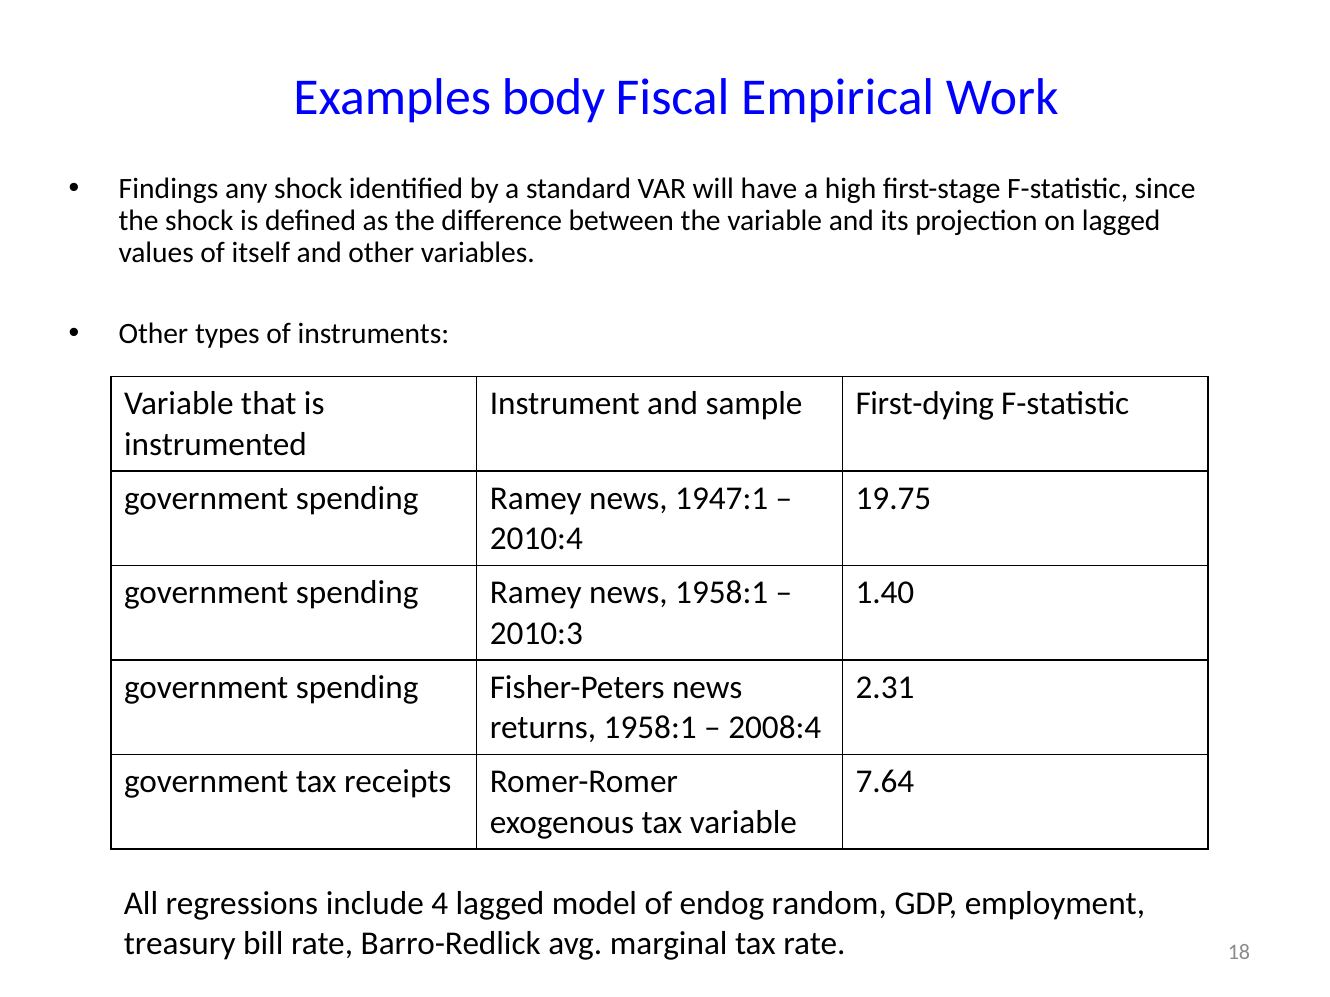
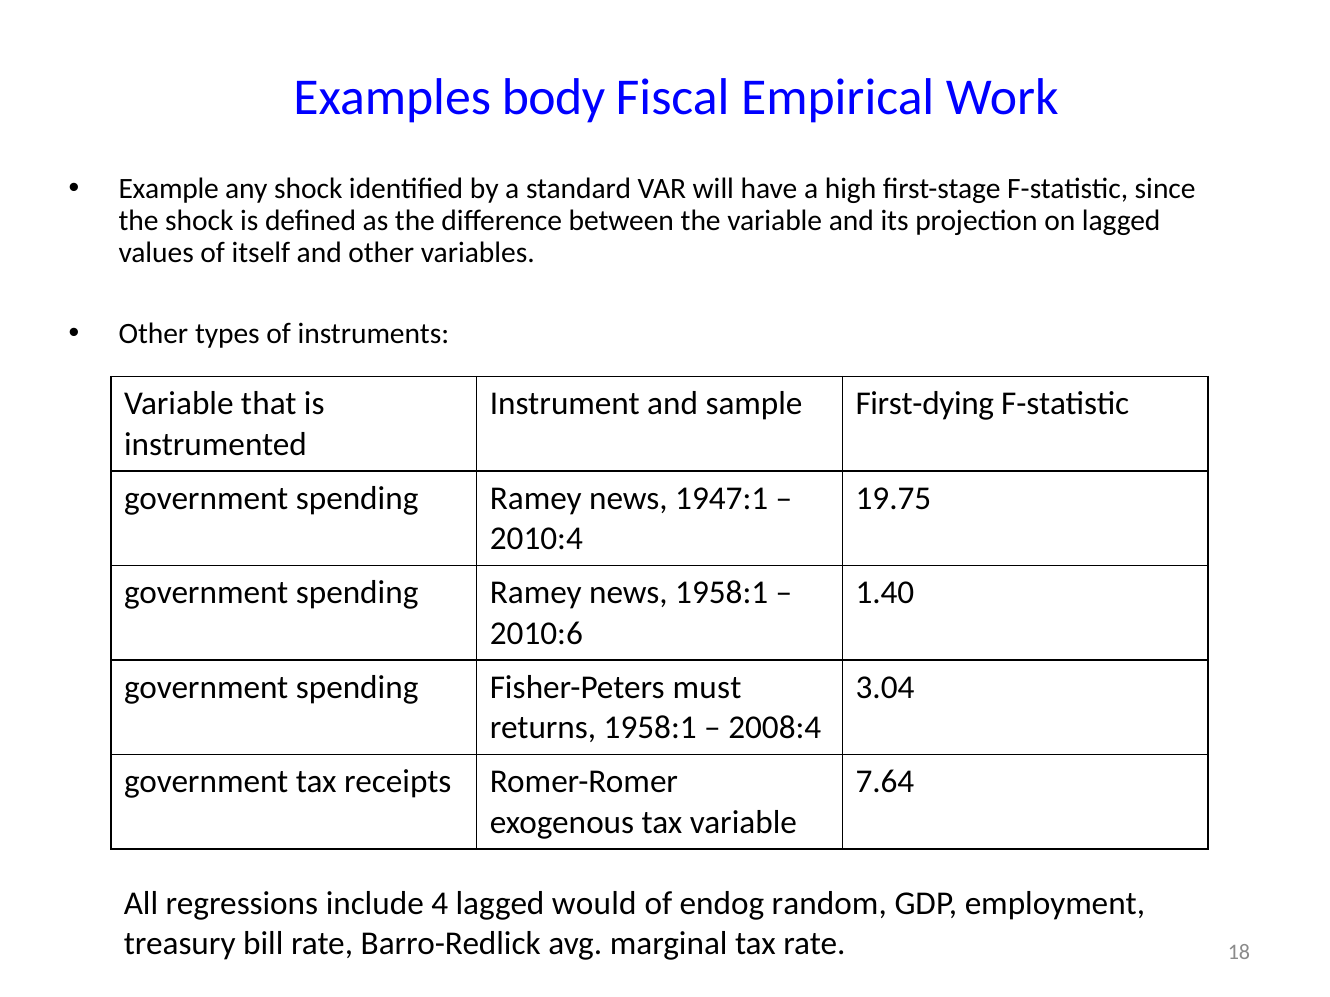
Findings: Findings -> Example
2010:3: 2010:3 -> 2010:6
Fisher-Peters news: news -> must
2.31: 2.31 -> 3.04
model: model -> would
